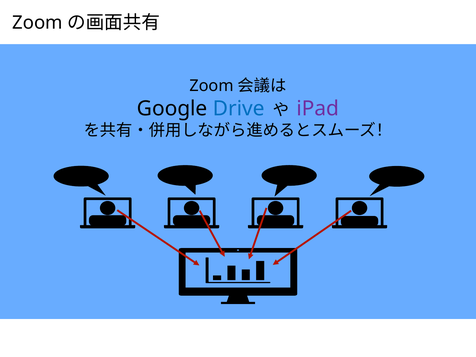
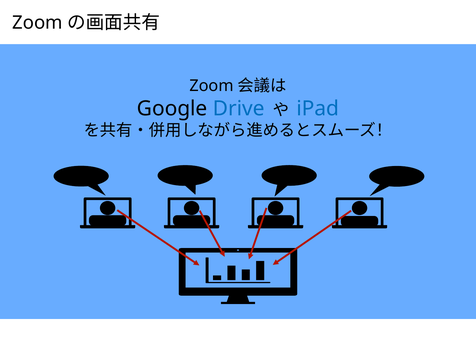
iPad colour: purple -> blue
